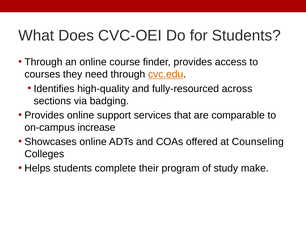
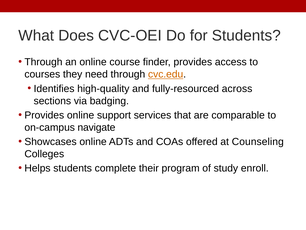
increase: increase -> navigate
make: make -> enroll
